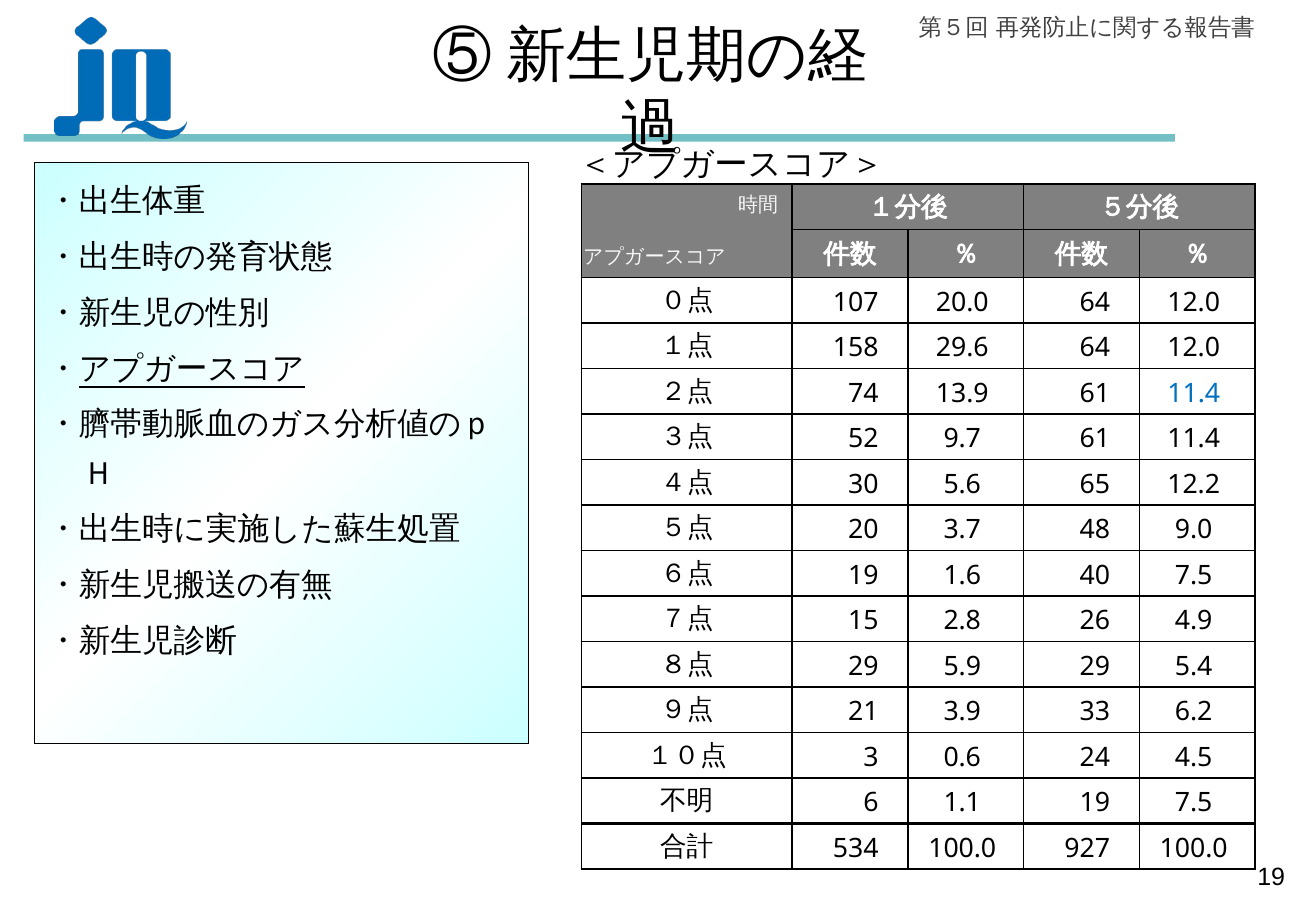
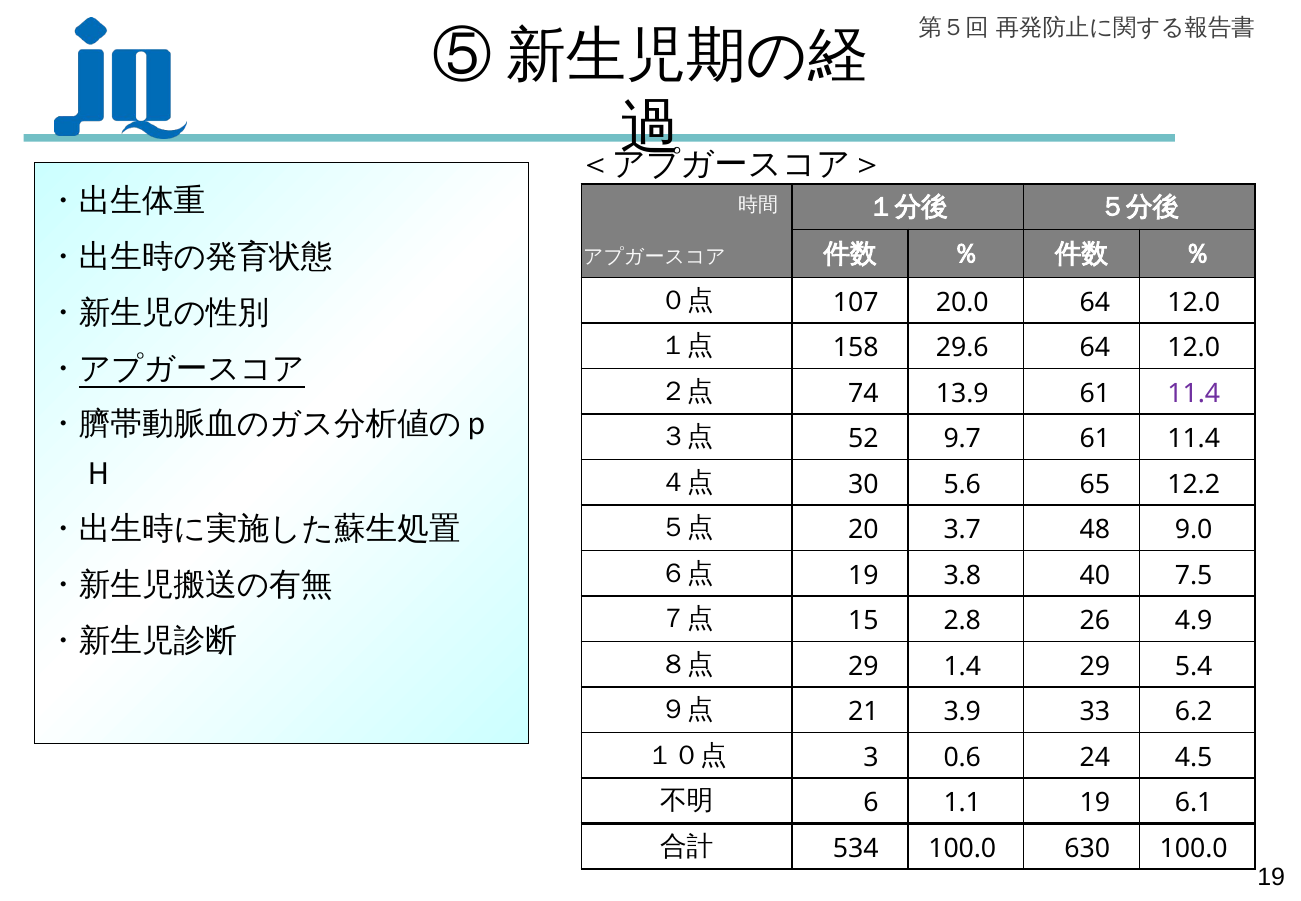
11.4 at (1194, 394) colour: blue -> purple
1.6: 1.6 -> 3.8
5.9: 5.9 -> 1.4
19 7.5: 7.5 -> 6.1
927: 927 -> 630
